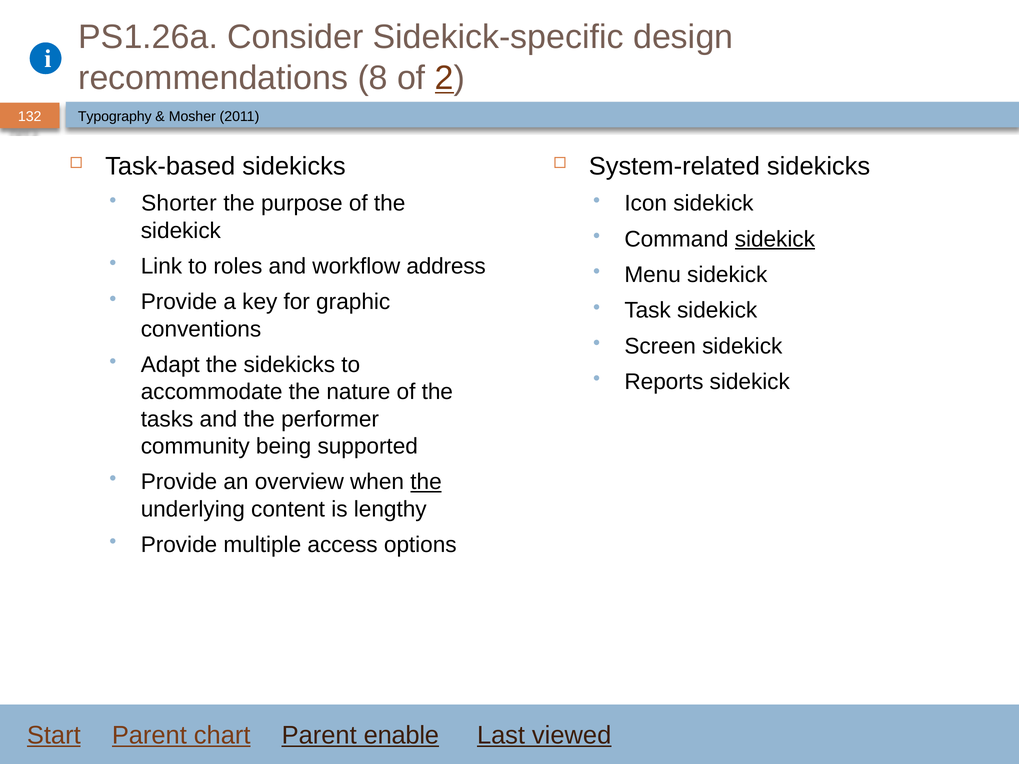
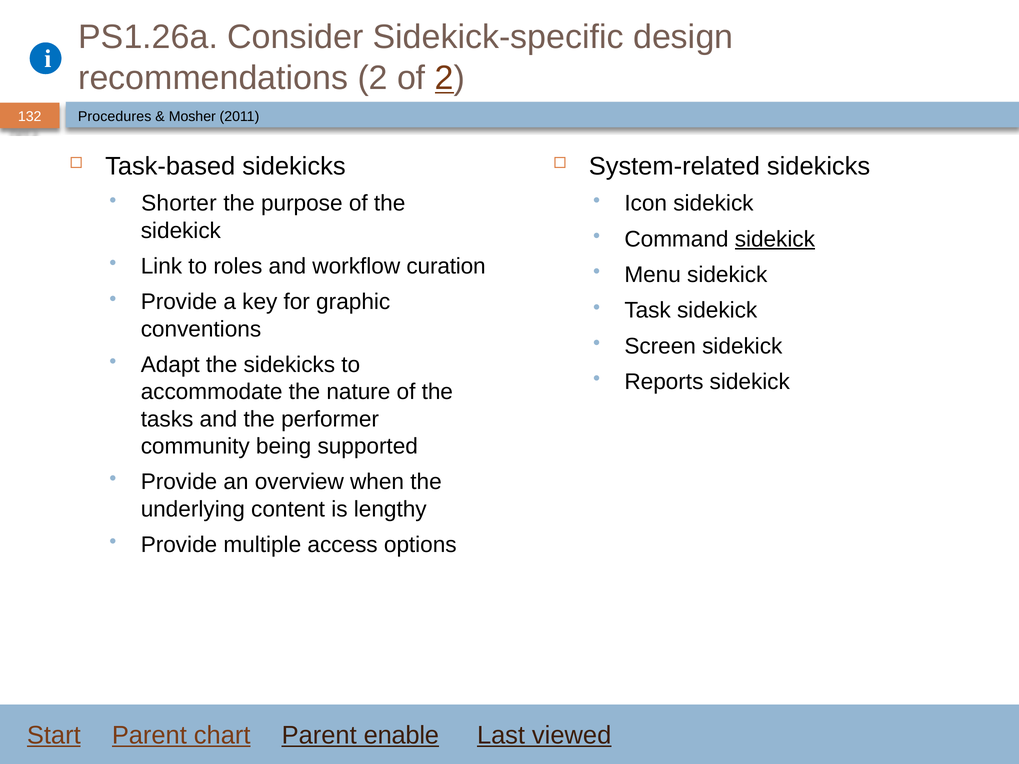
recommendations 8: 8 -> 2
Typography: Typography -> Procedures
address: address -> curation
the at (426, 482) underline: present -> none
